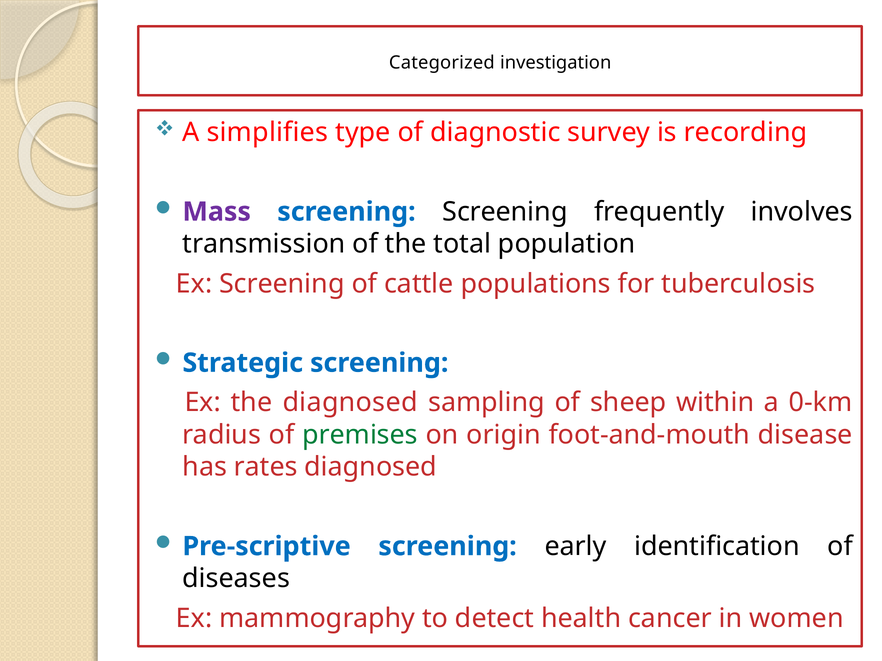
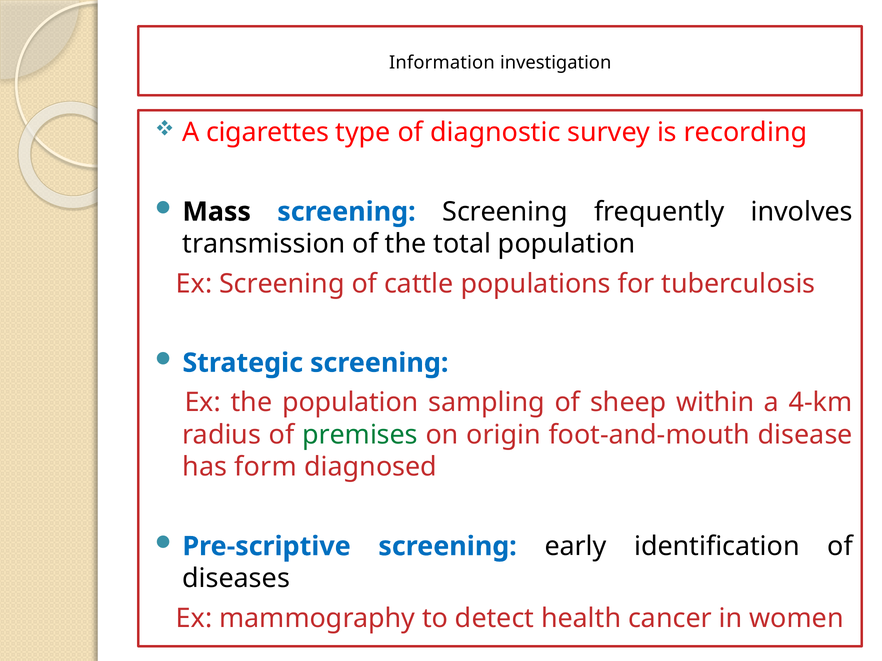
Categorized: Categorized -> Information
simplifies: simplifies -> cigarettes
Mass colour: purple -> black
the diagnosed: diagnosed -> population
0-km: 0-km -> 4-km
rates: rates -> form
